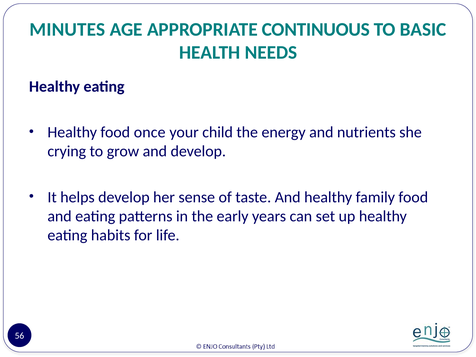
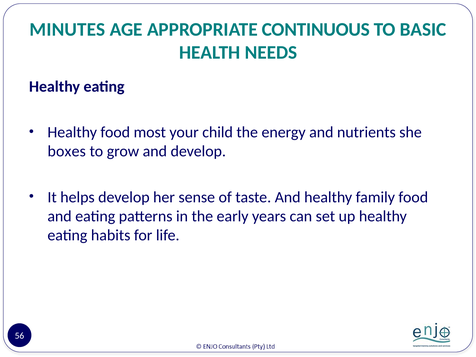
once: once -> most
crying: crying -> boxes
